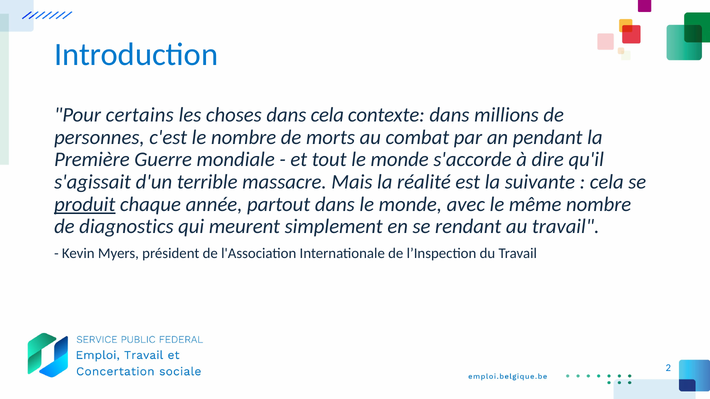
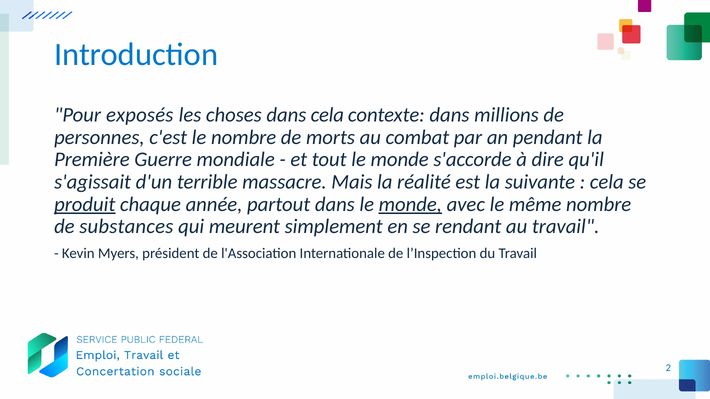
certains: certains -> exposés
monde at (410, 204) underline: none -> present
diagnostics: diagnostics -> substances
